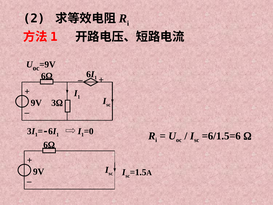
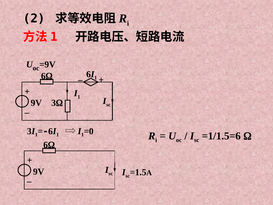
=6/1.5=6: =6/1.5=6 -> =1/1.5=6
